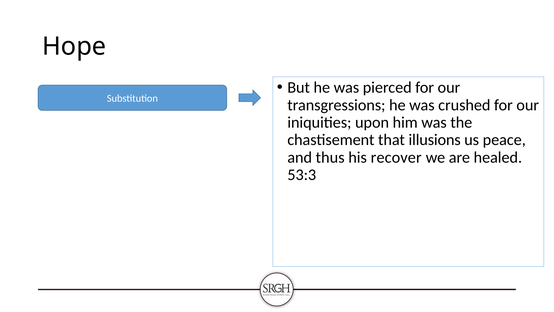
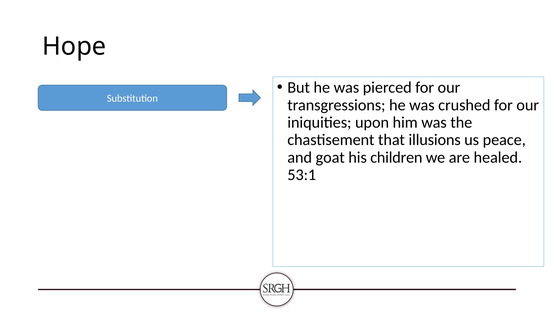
thus: thus -> goat
recover: recover -> children
53:3: 53:3 -> 53:1
